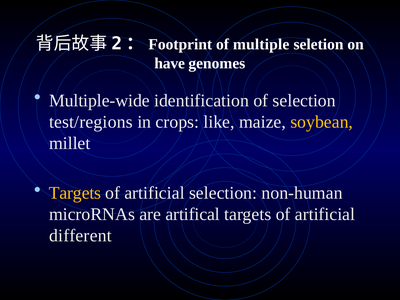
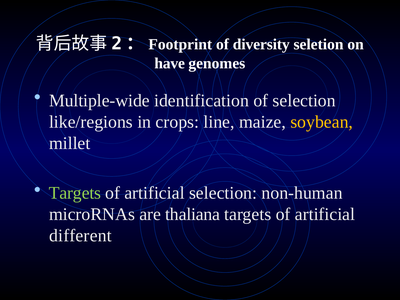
multiple: multiple -> diversity
test/regions: test/regions -> like/regions
like: like -> line
Targets at (75, 193) colour: yellow -> light green
artifical: artifical -> thaliana
